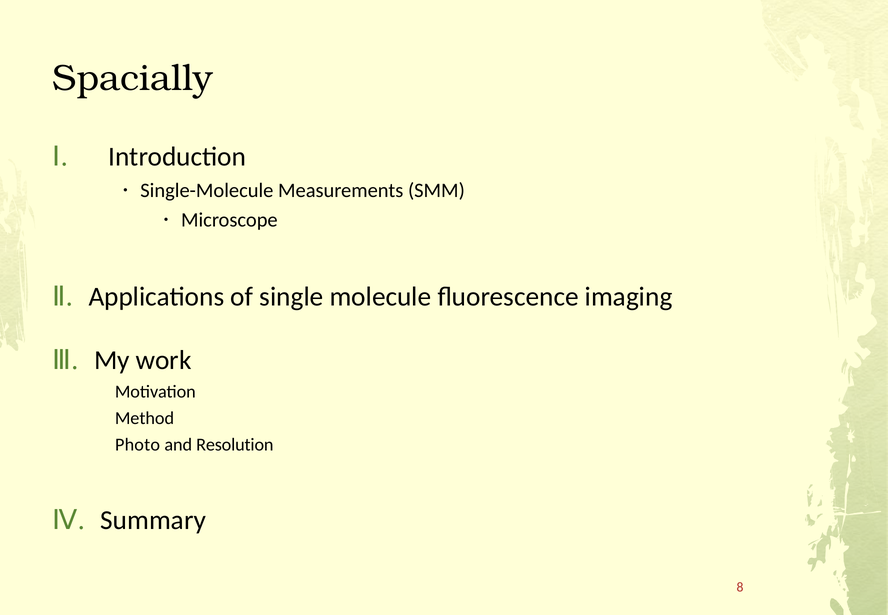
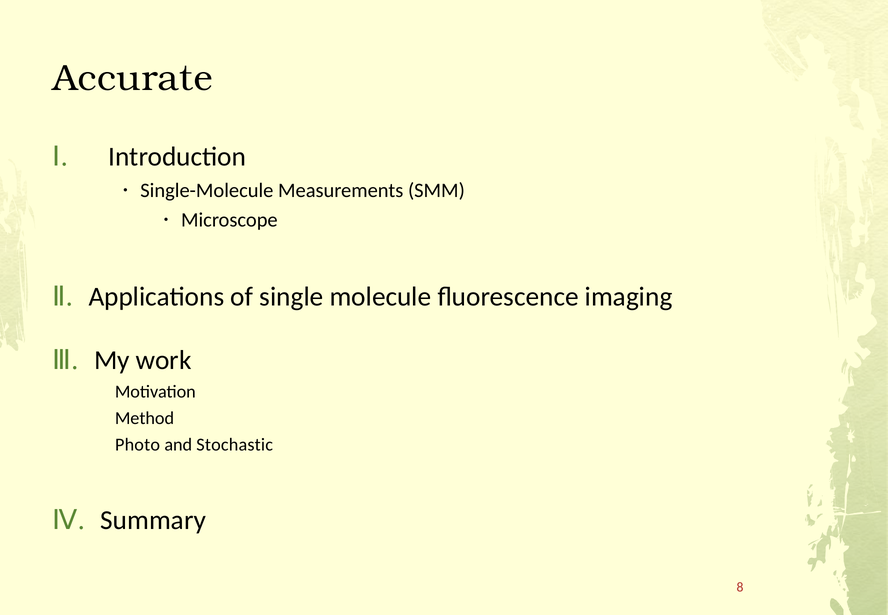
Spacially: Spacially -> Accurate
Resolution: Resolution -> Stochastic
